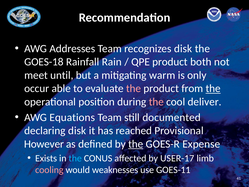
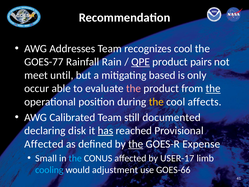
recognizes disk: disk -> cool
GOES-18: GOES-18 -> GOES-77
QPE underline: none -> present
both: both -> pairs
warm: warm -> based
the at (156, 102) colour: pink -> yellow
deliver: deliver -> affects
Equations: Equations -> Calibrated
has underline: none -> present
However at (44, 144): However -> Affected
Exists: Exists -> Small
cooling colour: pink -> light blue
weaknesses: weaknesses -> adjustment
GOES-11: GOES-11 -> GOES-66
